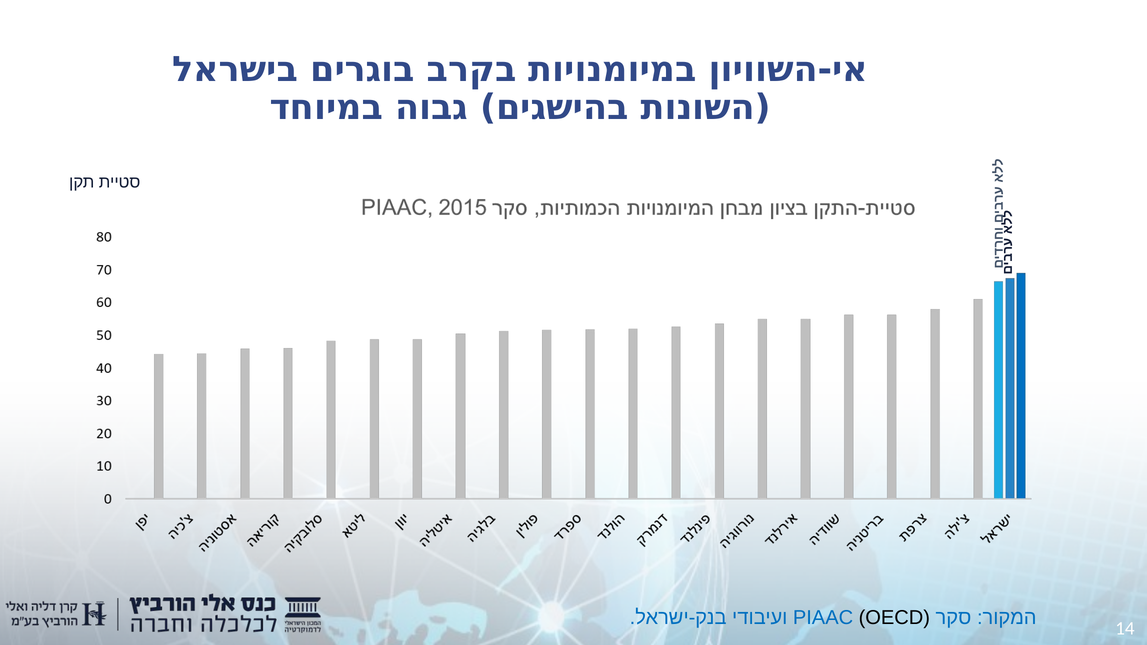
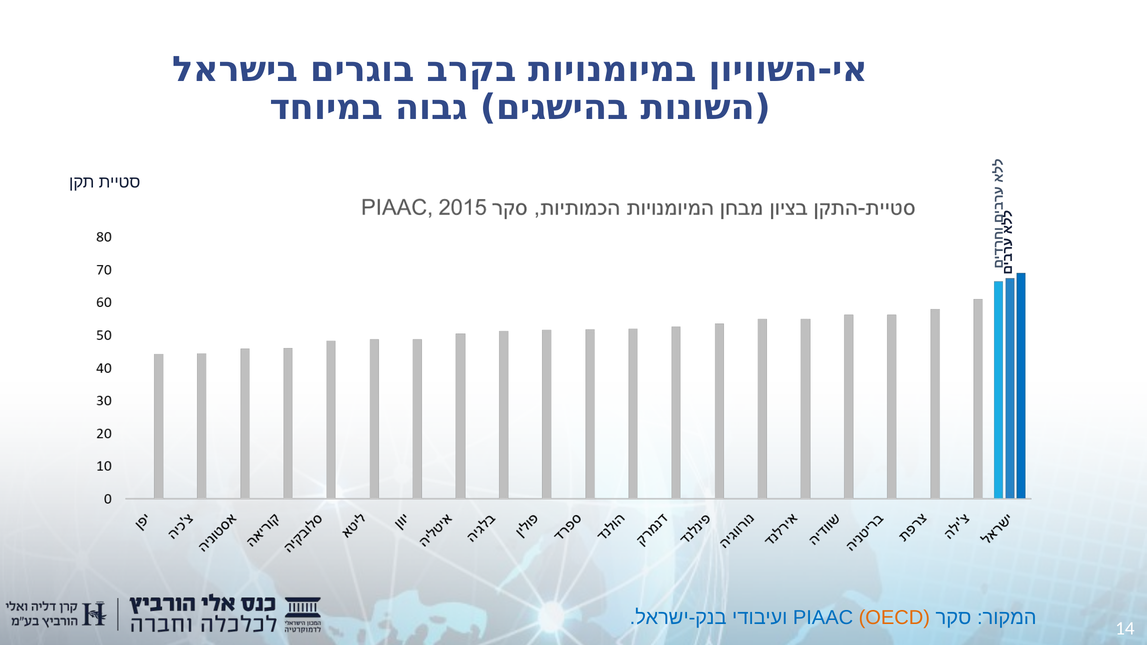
OECD colour: black -> orange
